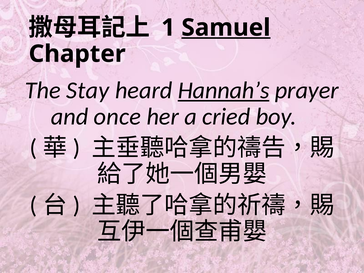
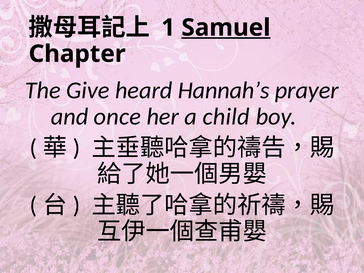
Stay: Stay -> Give
Hannah’s underline: present -> none
cried: cried -> child
